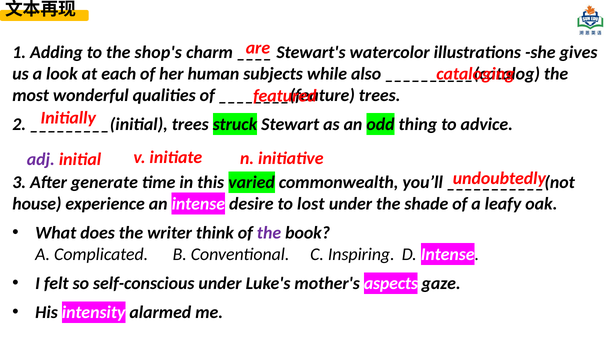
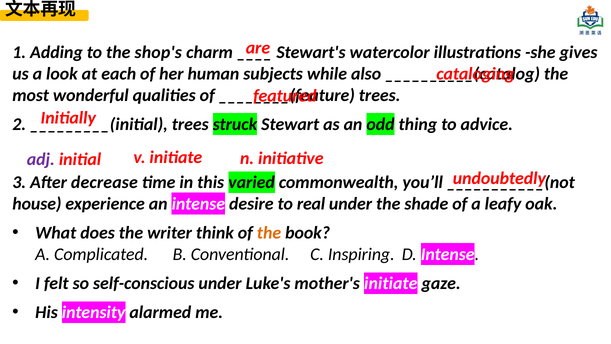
generate: generate -> decrease
lost: lost -> real
the at (269, 233) colour: purple -> orange
mother's aspects: aspects -> initiate
